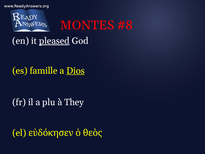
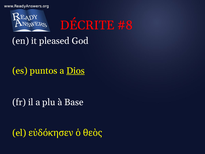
MONTES: MONTES -> DÉCRITE
pleased underline: present -> none
famille: famille -> puntos
They: They -> Base
